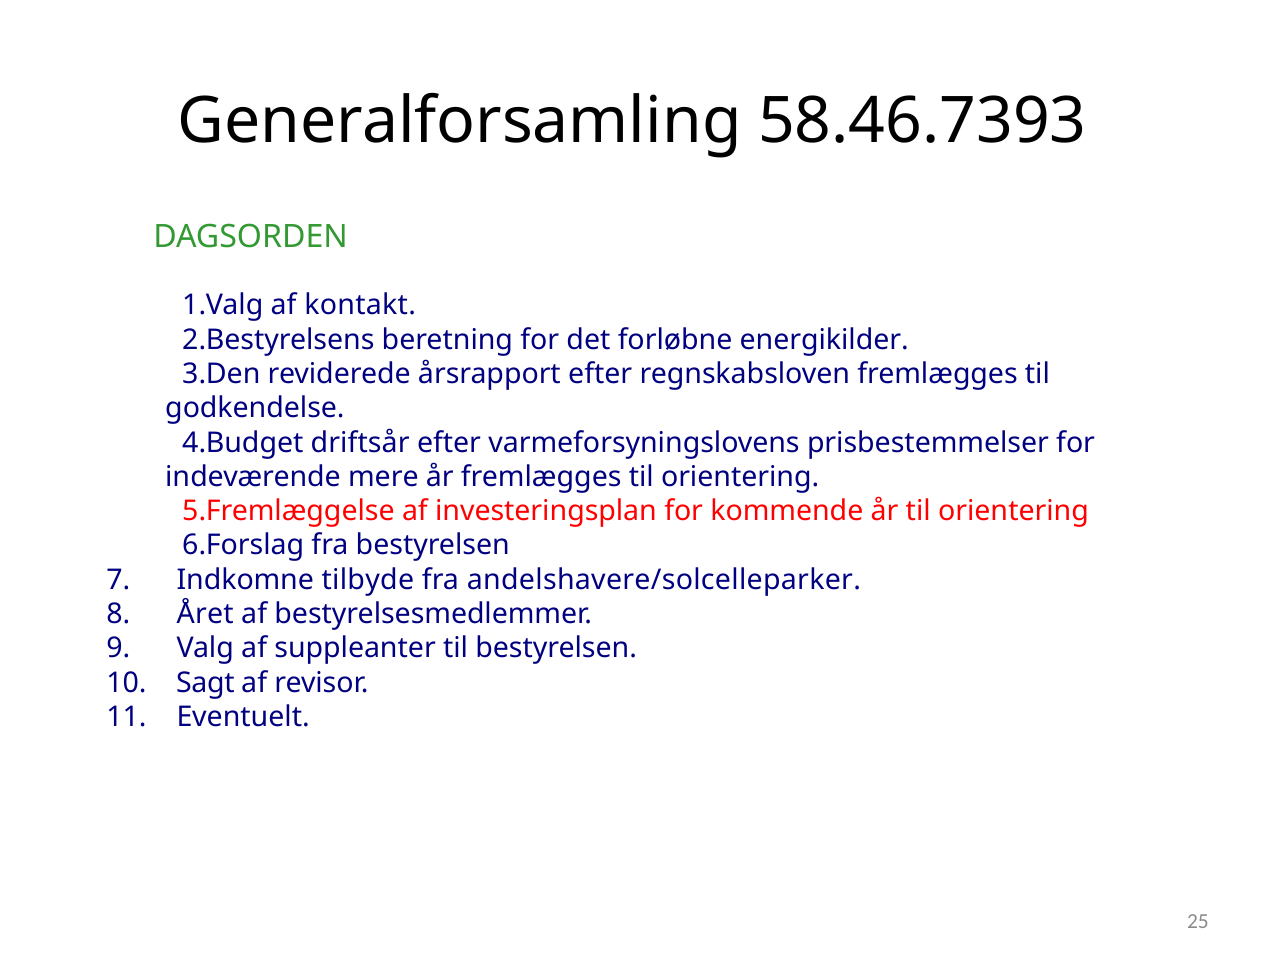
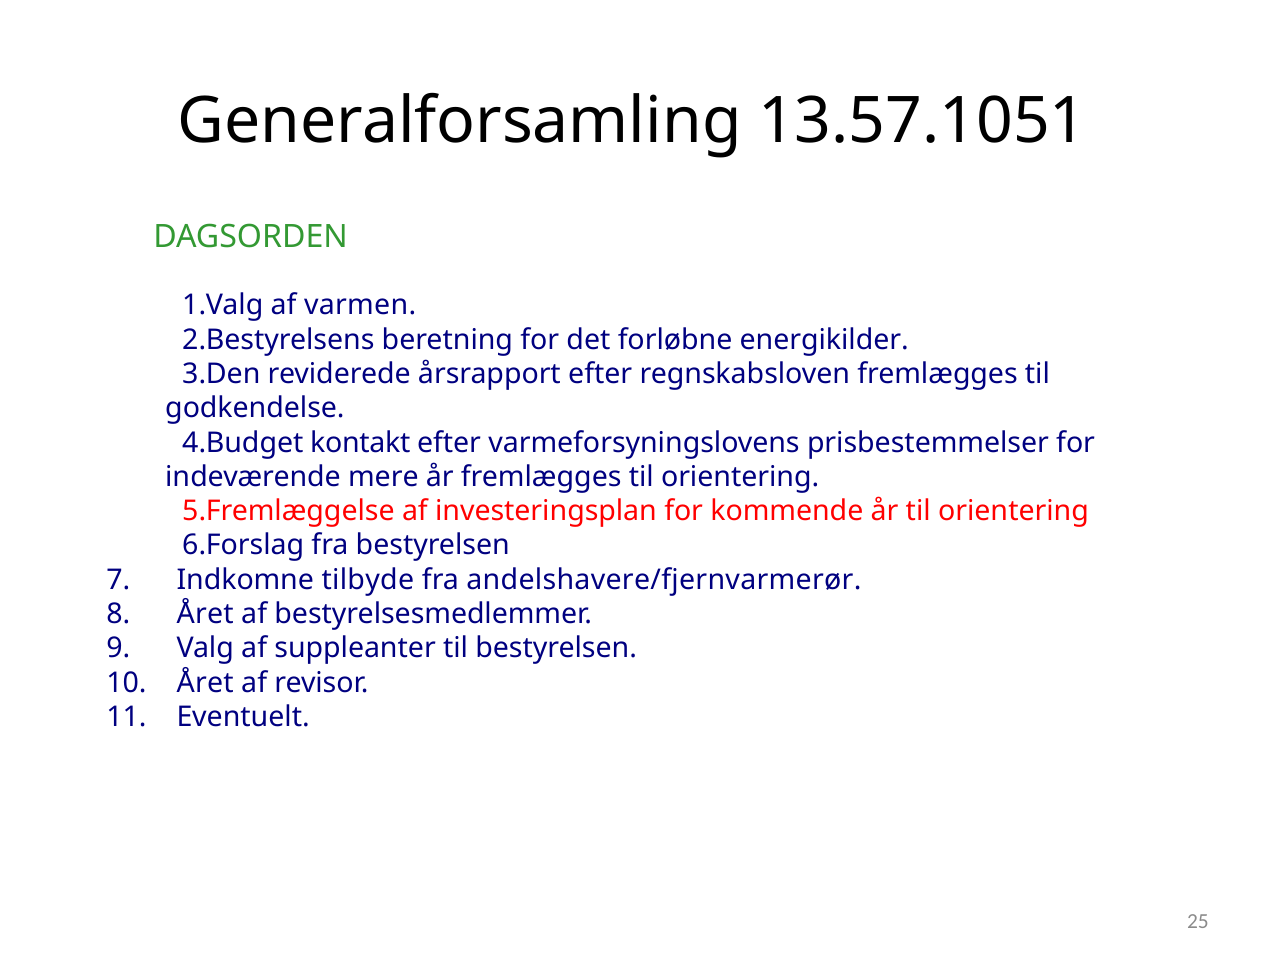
58.46.7393: 58.46.7393 -> 13.57.1051
kontakt: kontakt -> varmen
driftsår: driftsår -> kontakt
andelshavere/solcelleparker: andelshavere/solcelleparker -> andelshavere/fjernvarmerør
Sagt at (205, 682): Sagt -> Året
